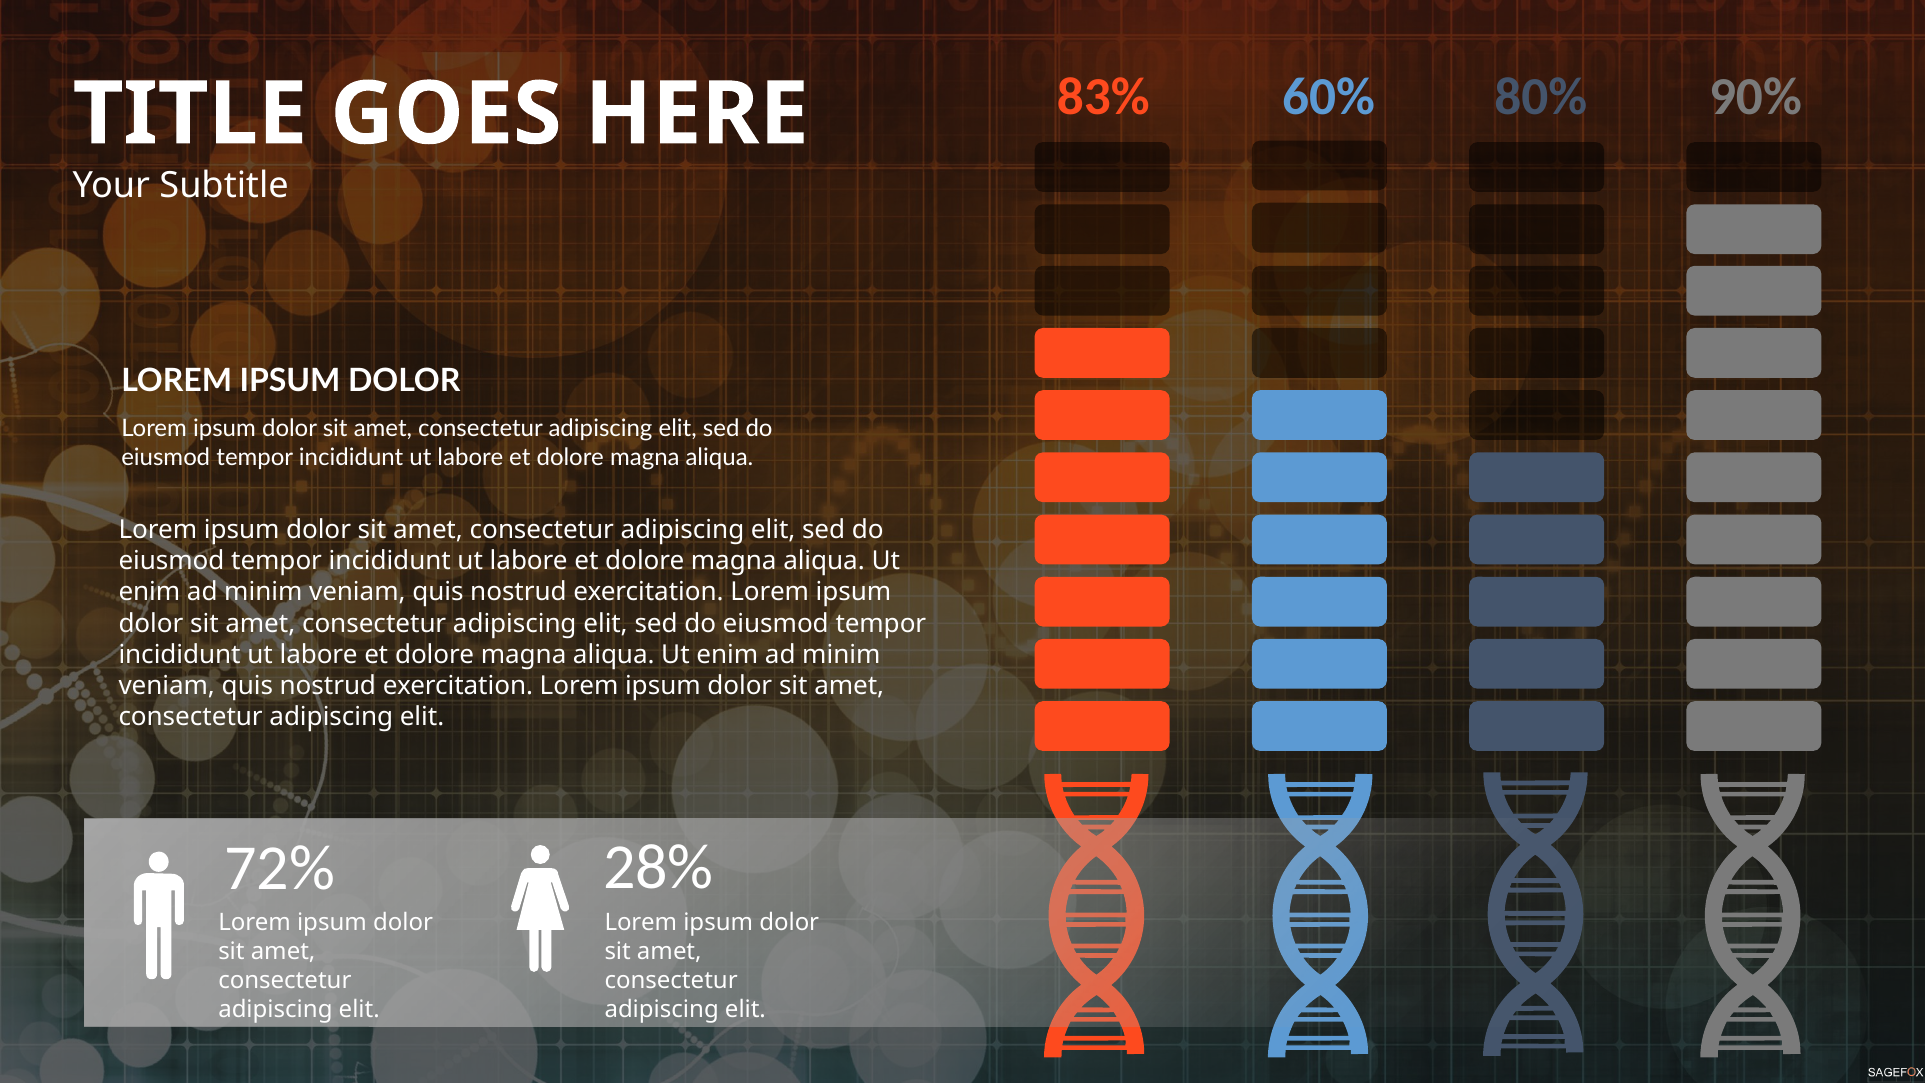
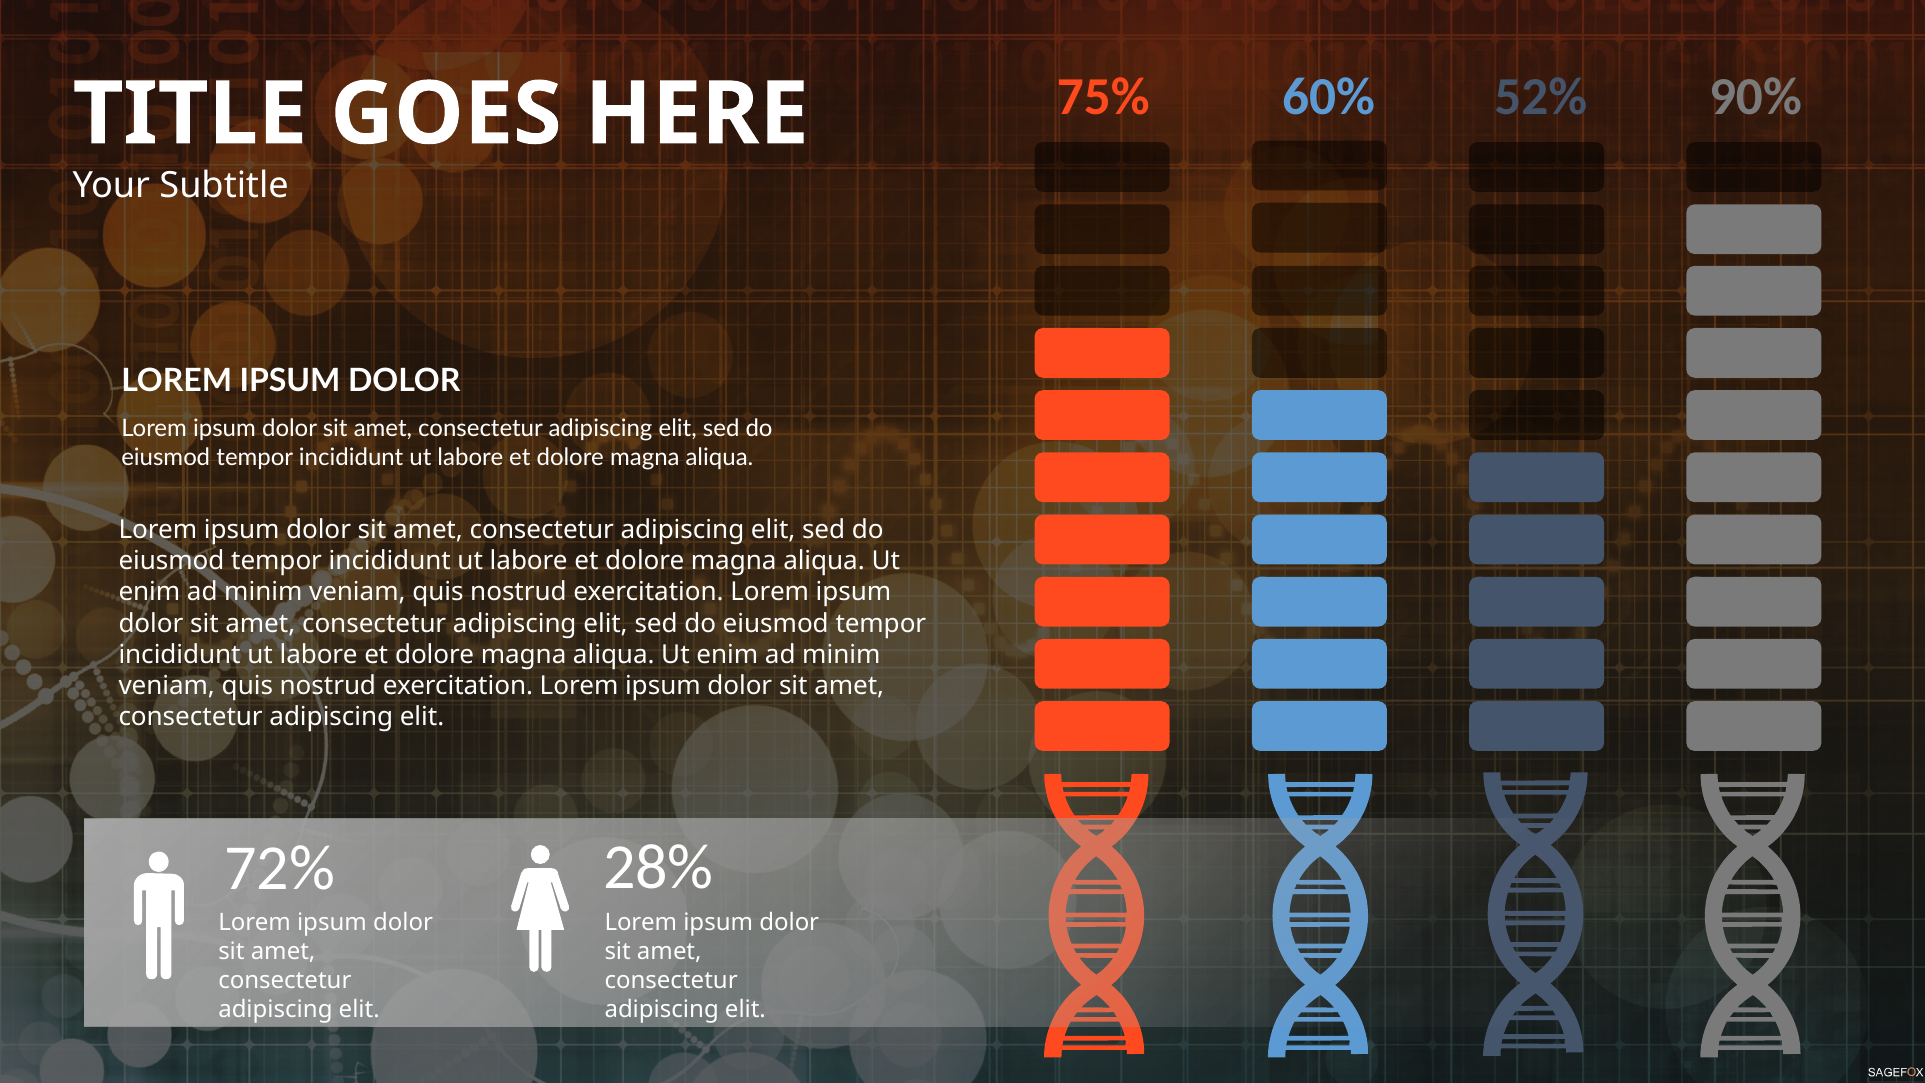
83%: 83% -> 75%
80%: 80% -> 52%
